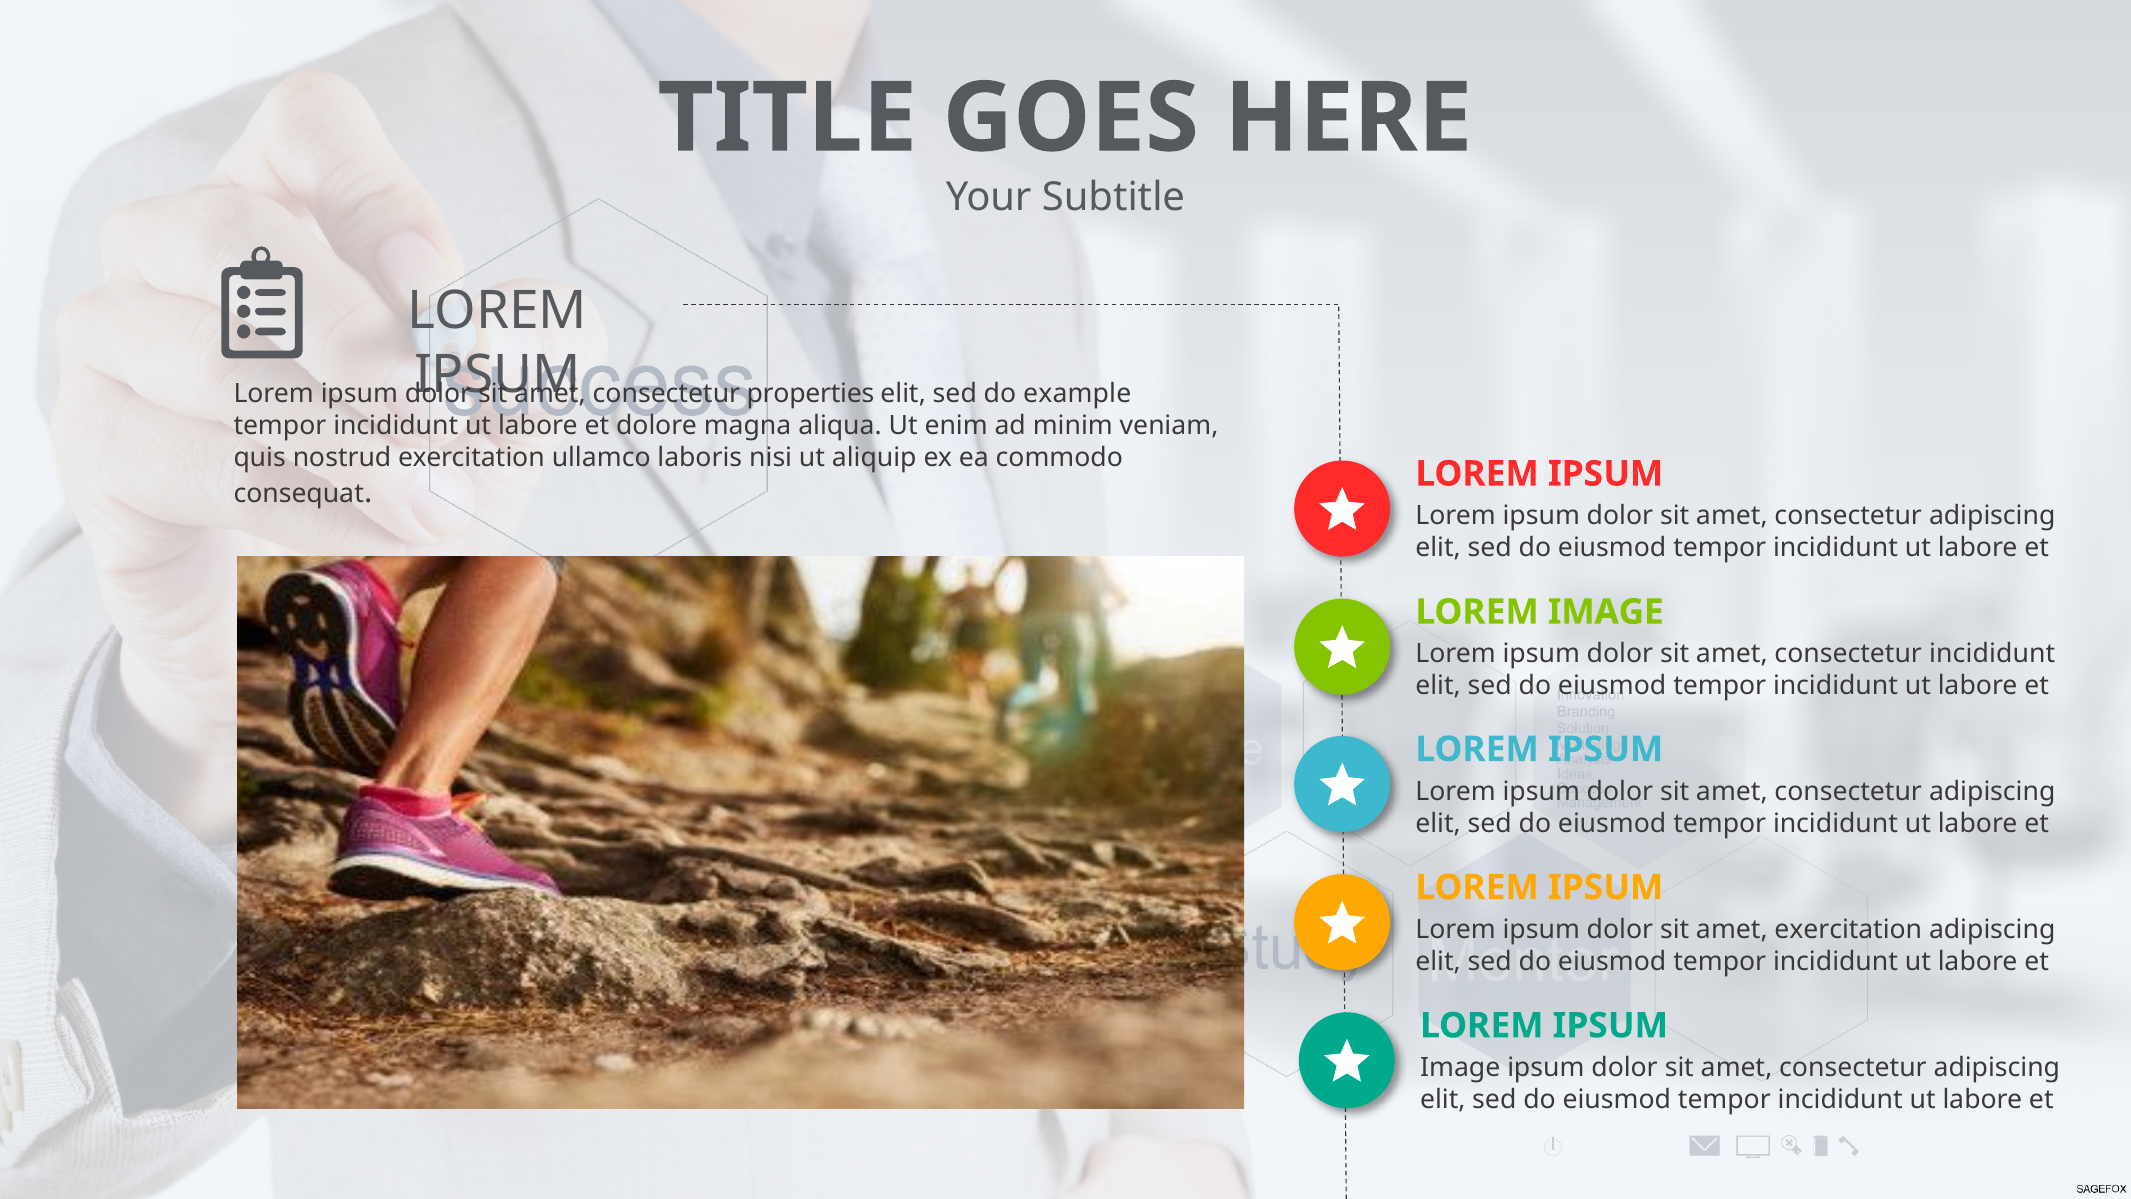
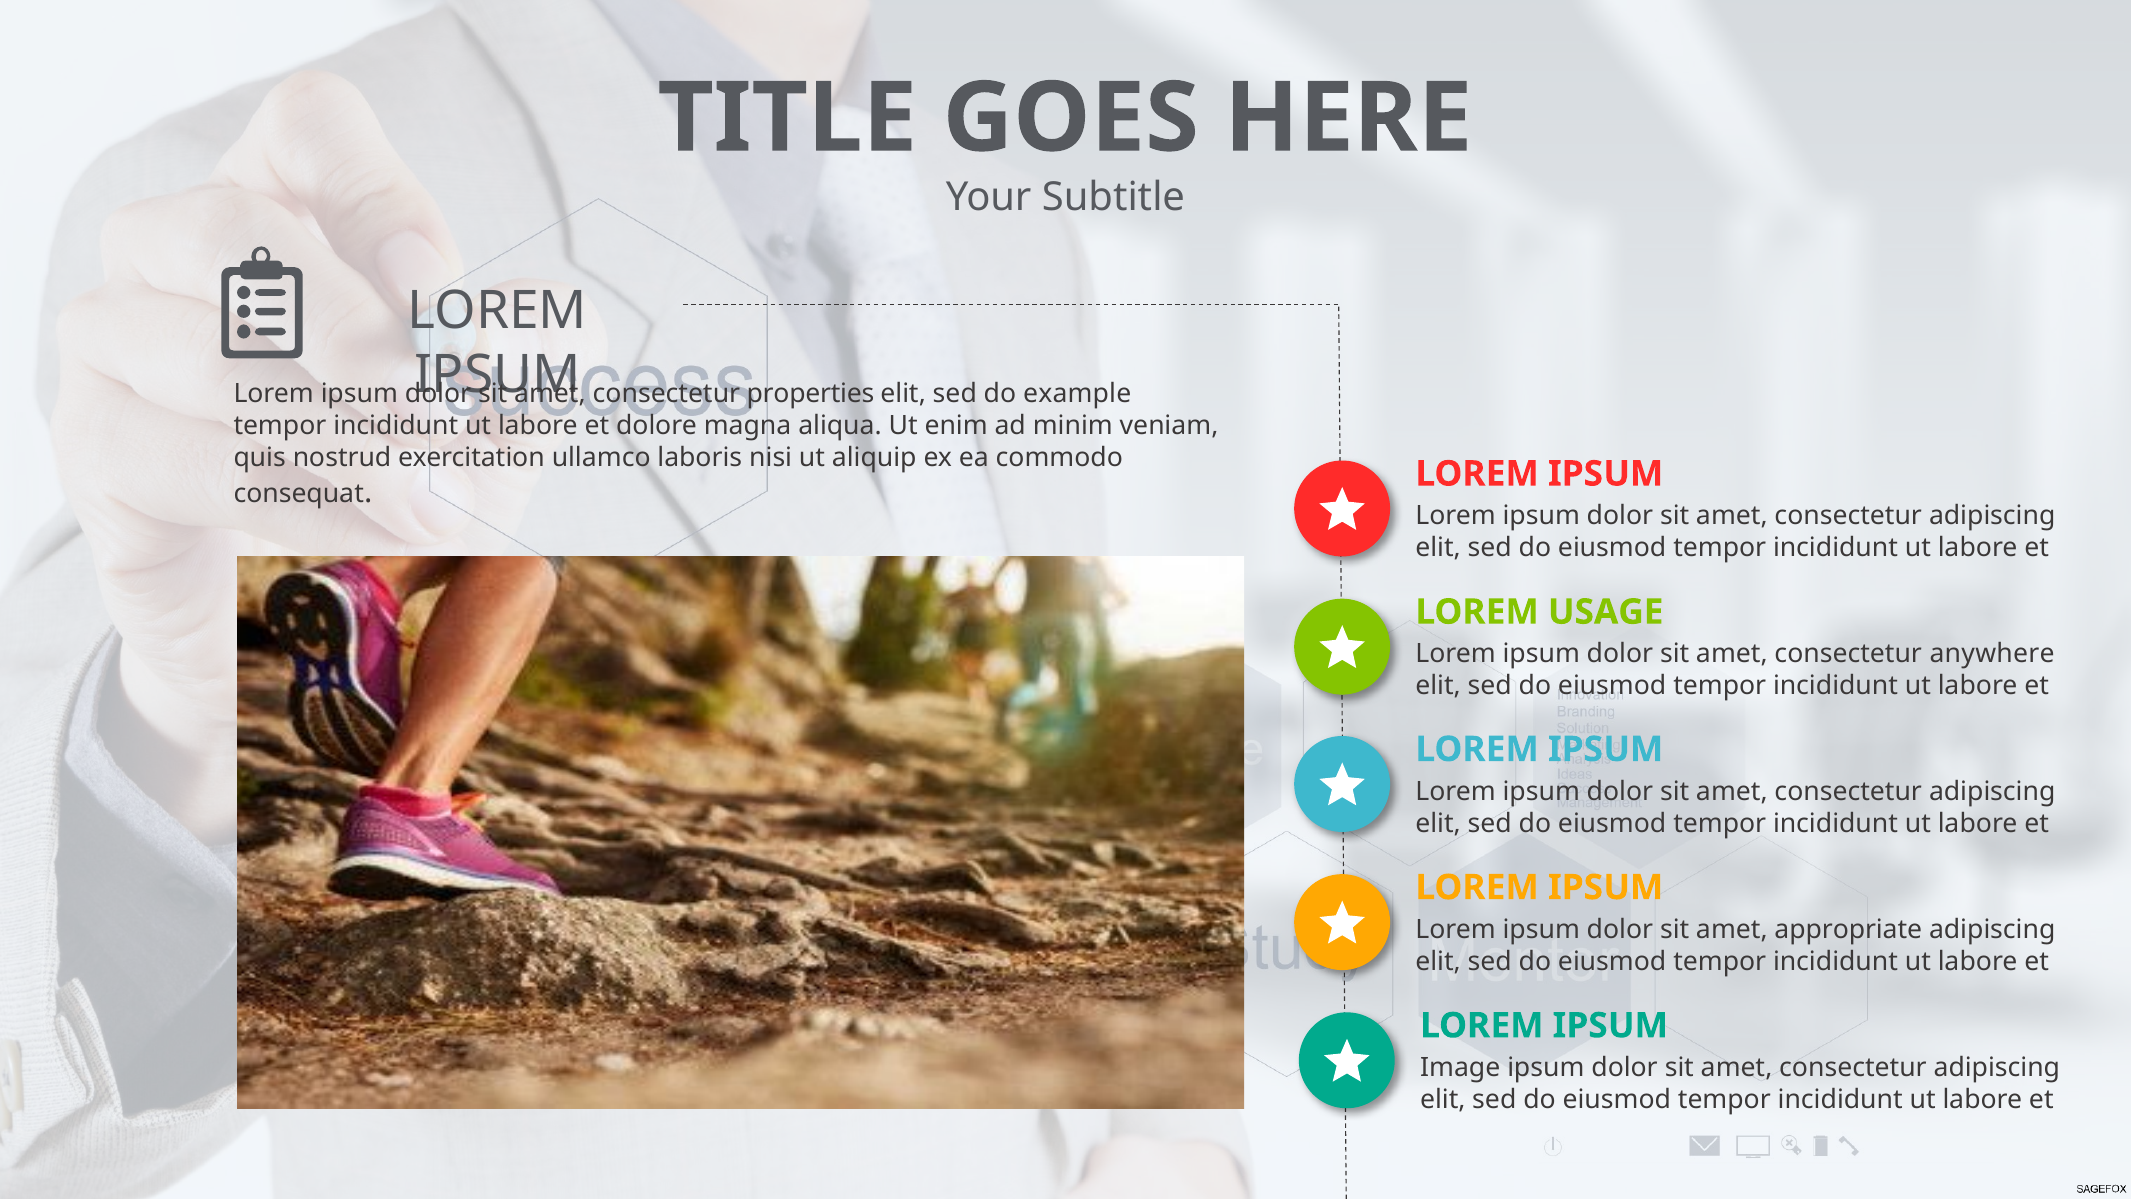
LOREM IMAGE: IMAGE -> USAGE
consectetur incididunt: incididunt -> anywhere
amet exercitation: exercitation -> appropriate
